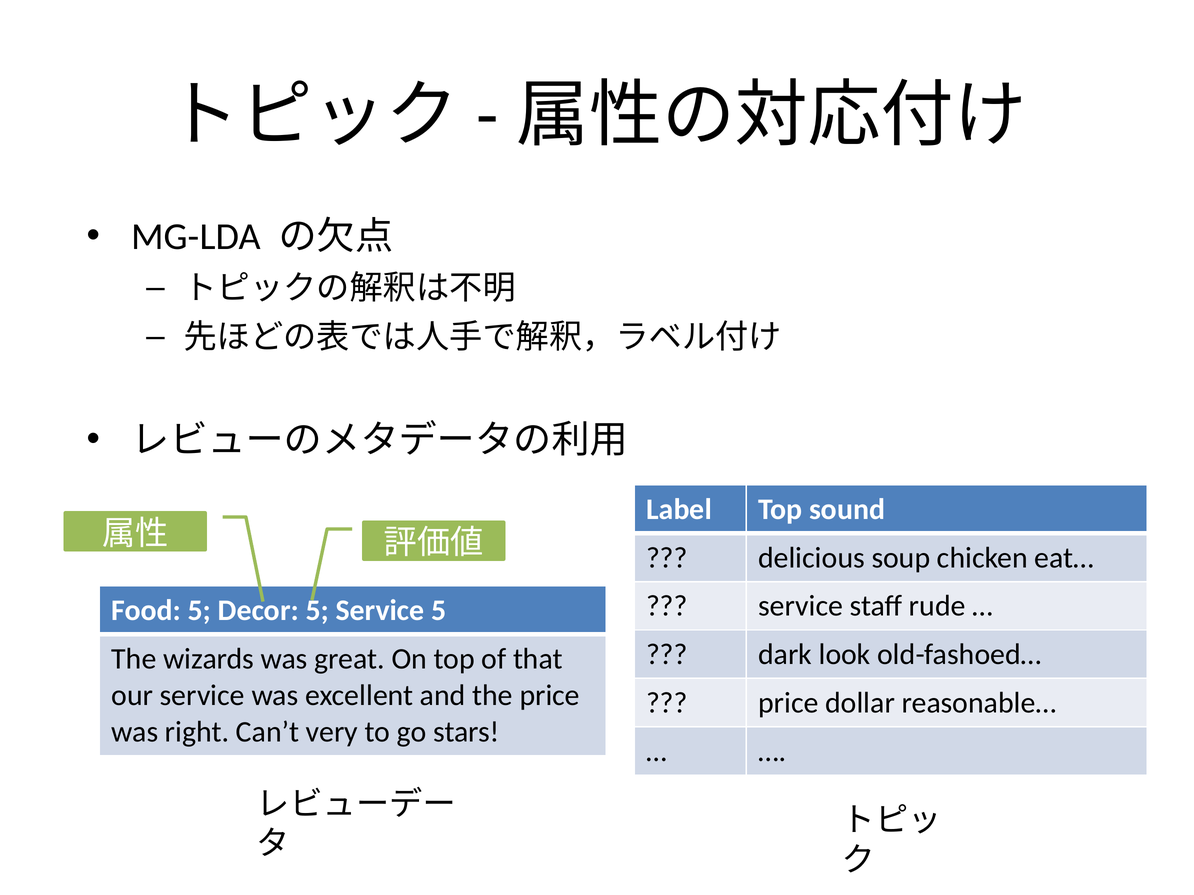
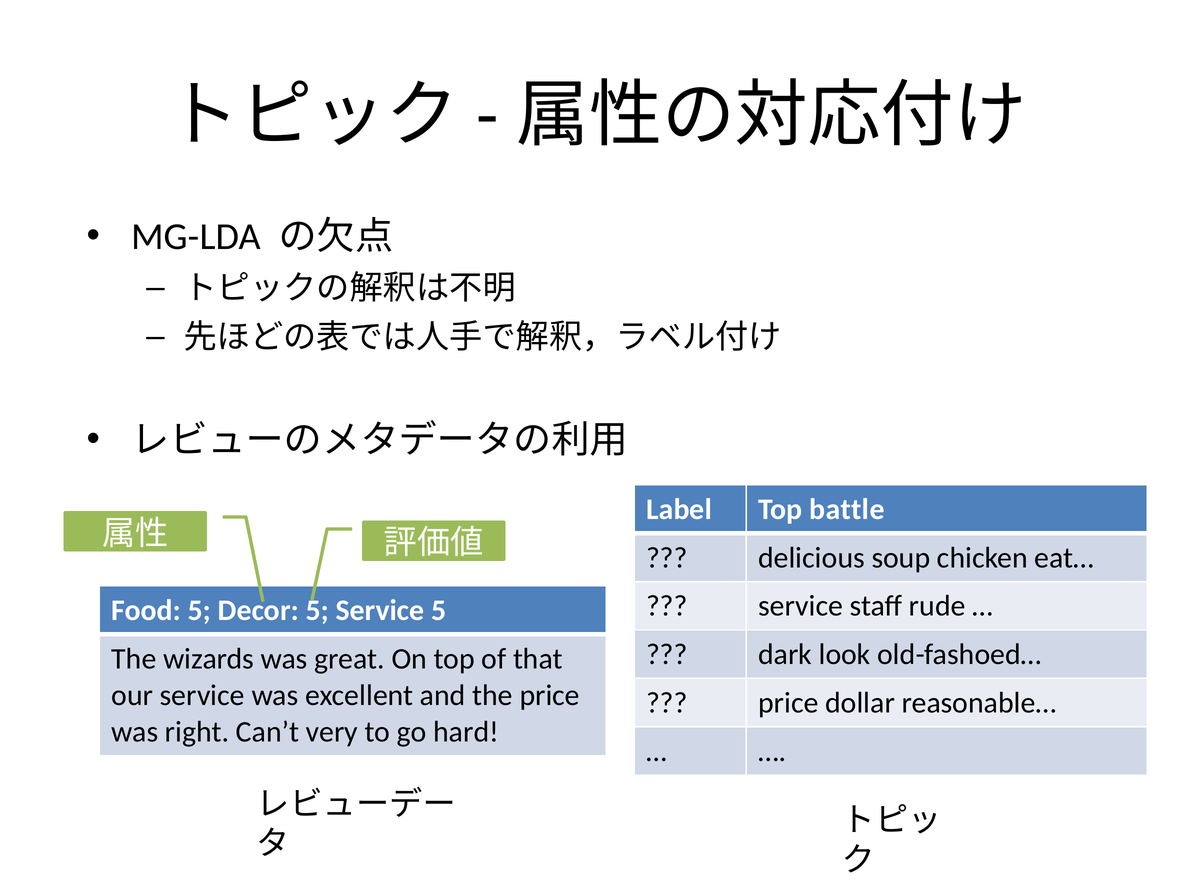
sound: sound -> battle
stars: stars -> hard
